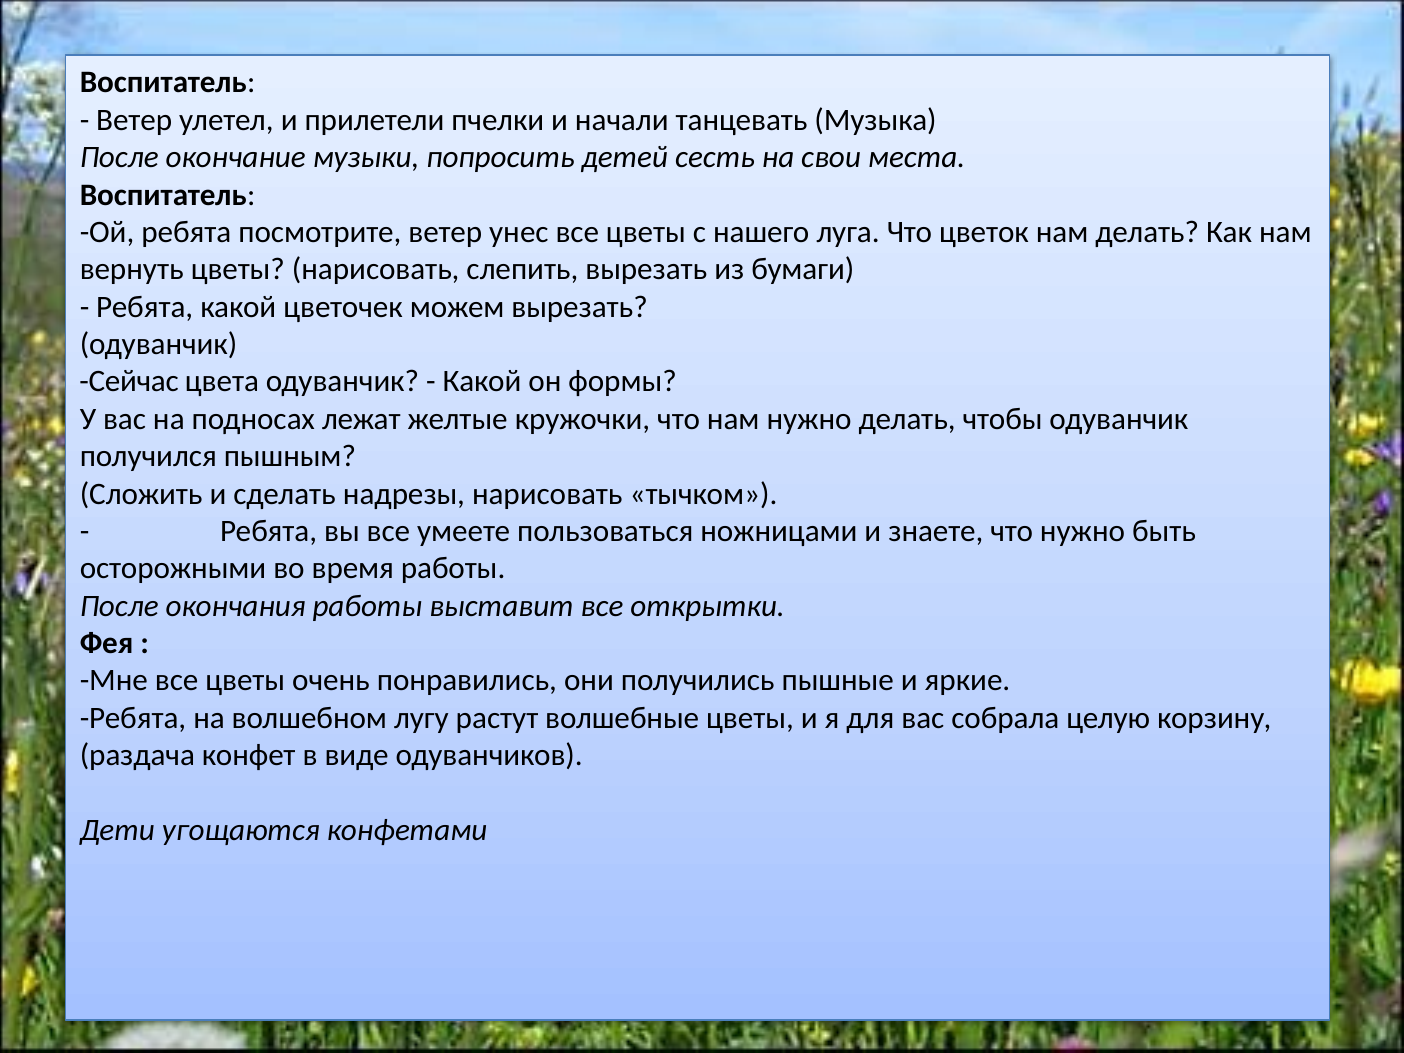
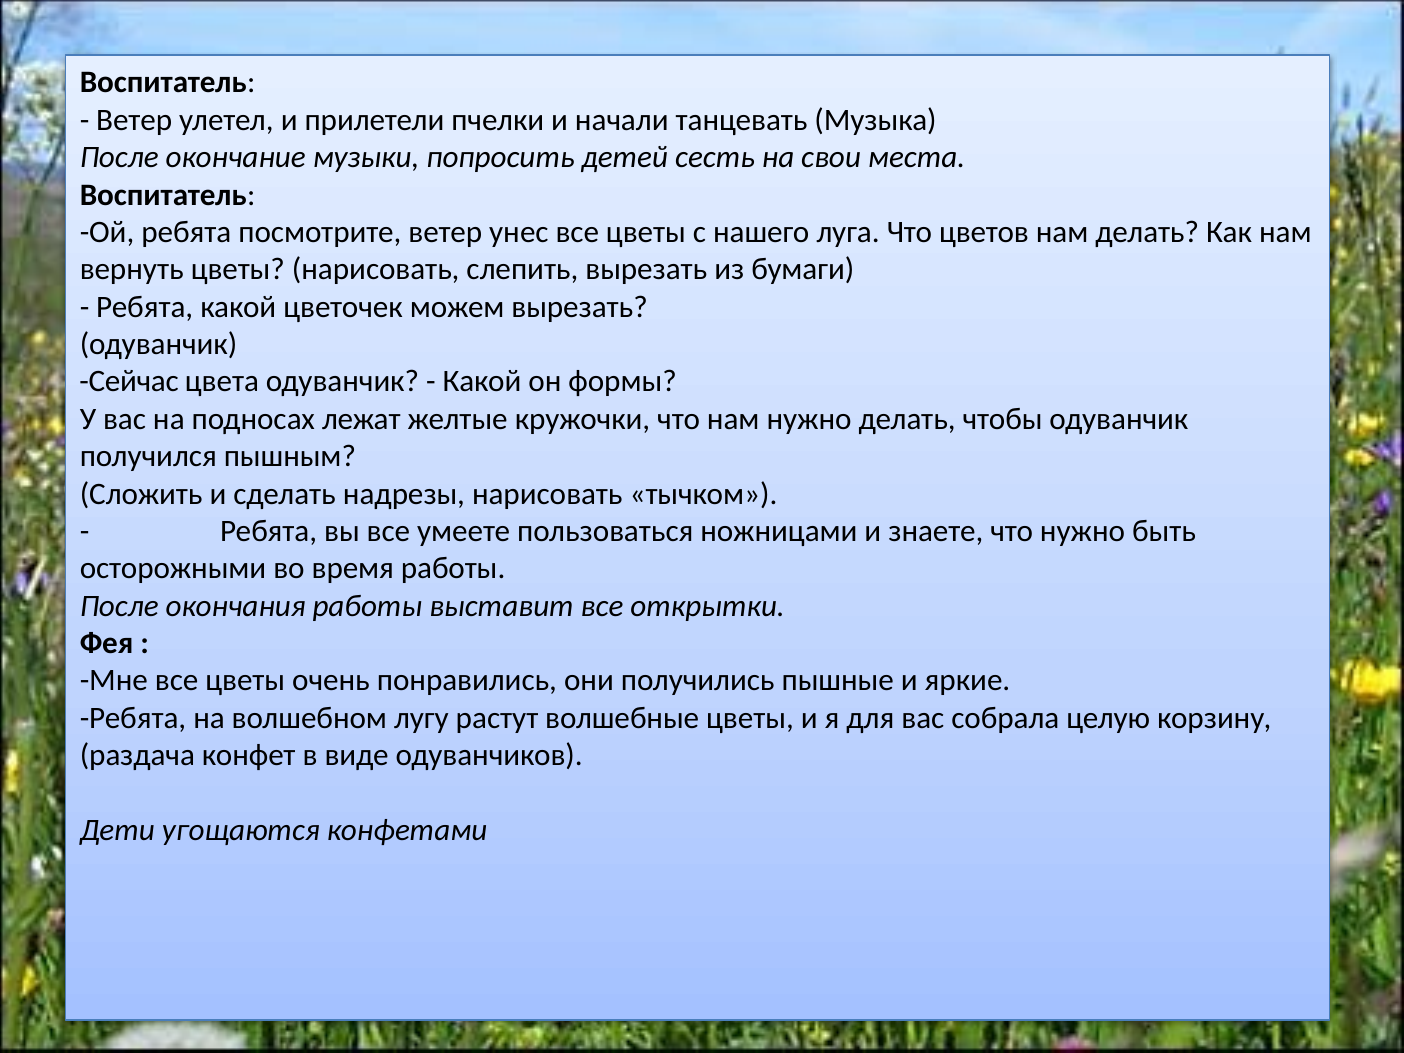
цветок: цветок -> цветов
